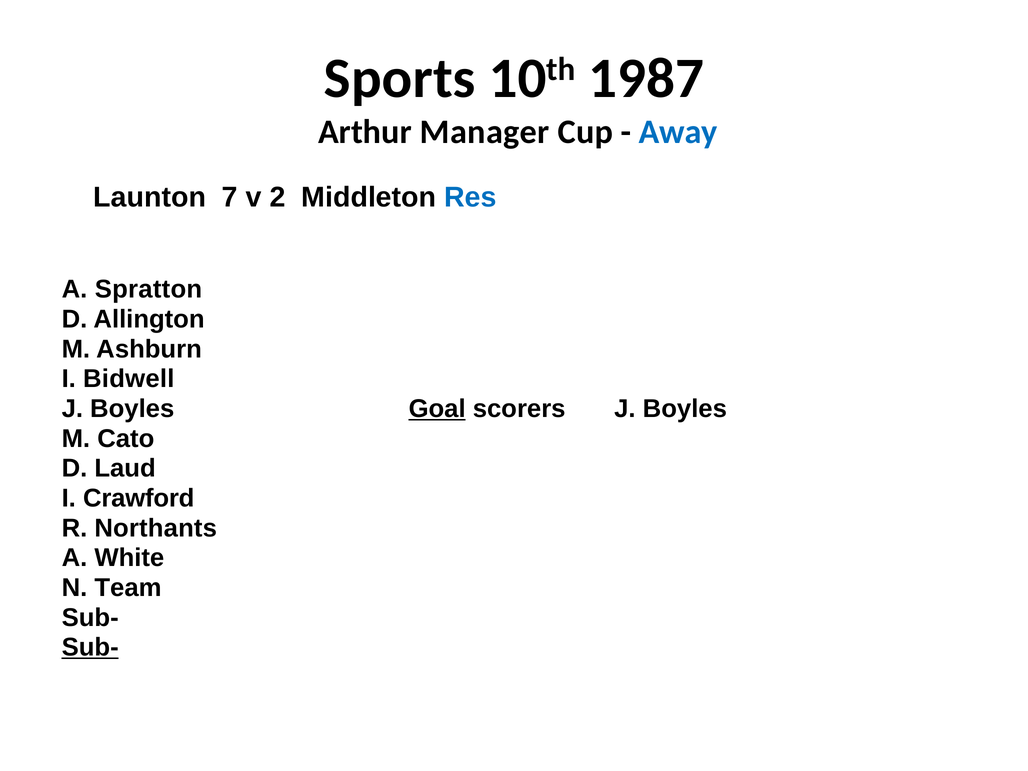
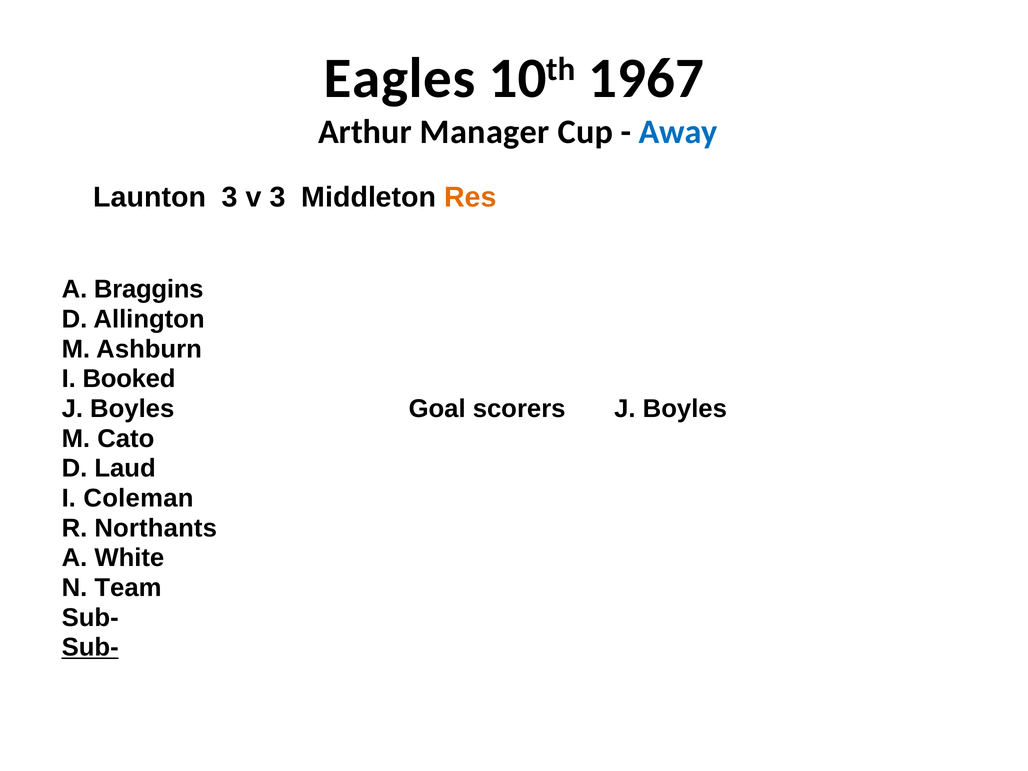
Sports: Sports -> Eagles
1987: 1987 -> 1967
Launton 7: 7 -> 3
v 2: 2 -> 3
Res colour: blue -> orange
Spratton: Spratton -> Braggins
Bidwell: Bidwell -> Booked
Goal underline: present -> none
Crawford: Crawford -> Coleman
